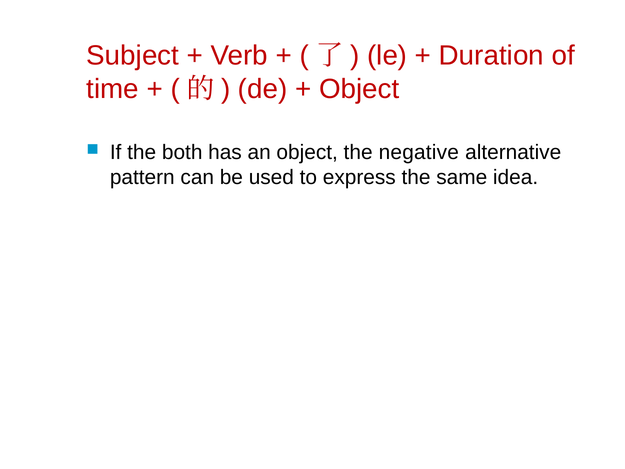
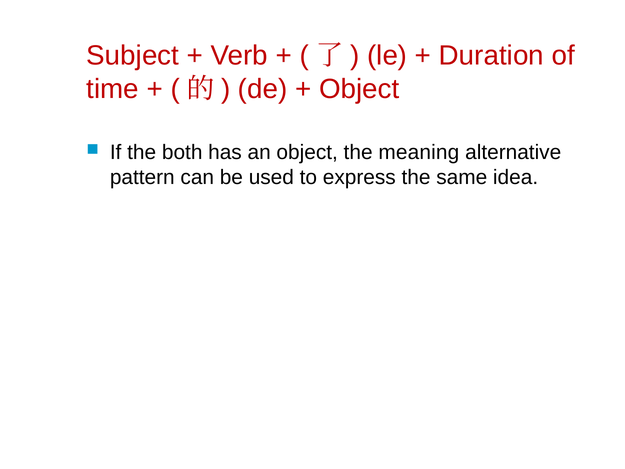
negative: negative -> meaning
